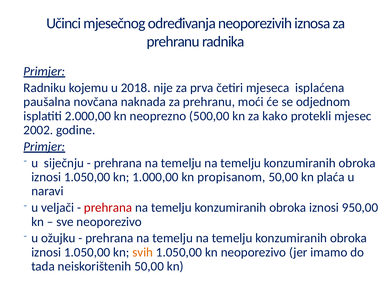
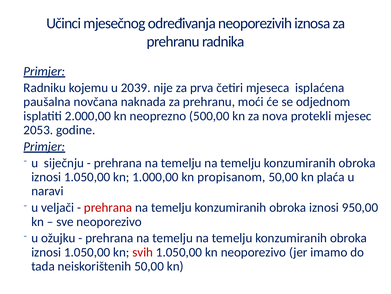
2018: 2018 -> 2039
kako: kako -> nova
2002: 2002 -> 2053
svih colour: orange -> red
